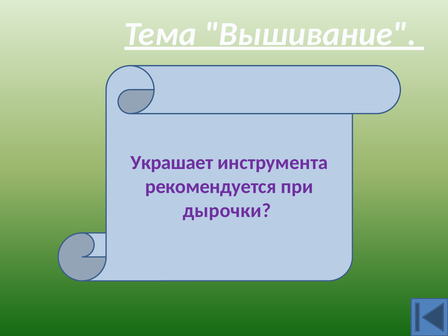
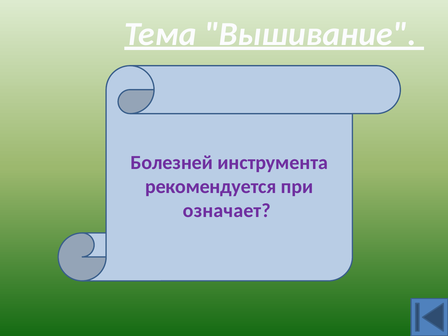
Украшает: Украшает -> Болезней
дырочки: дырочки -> означает
